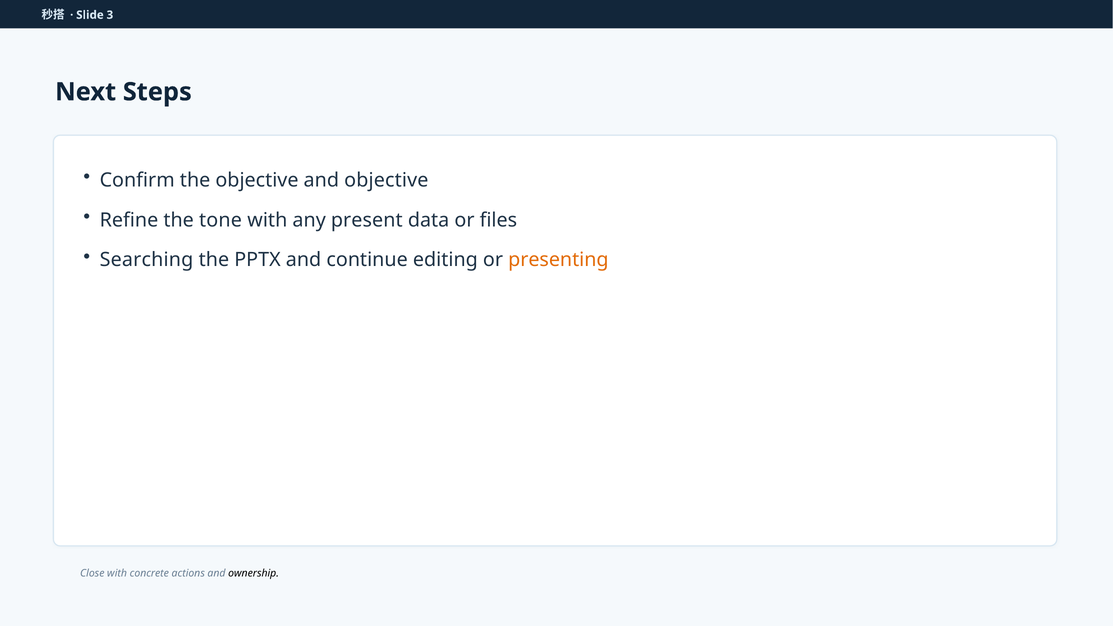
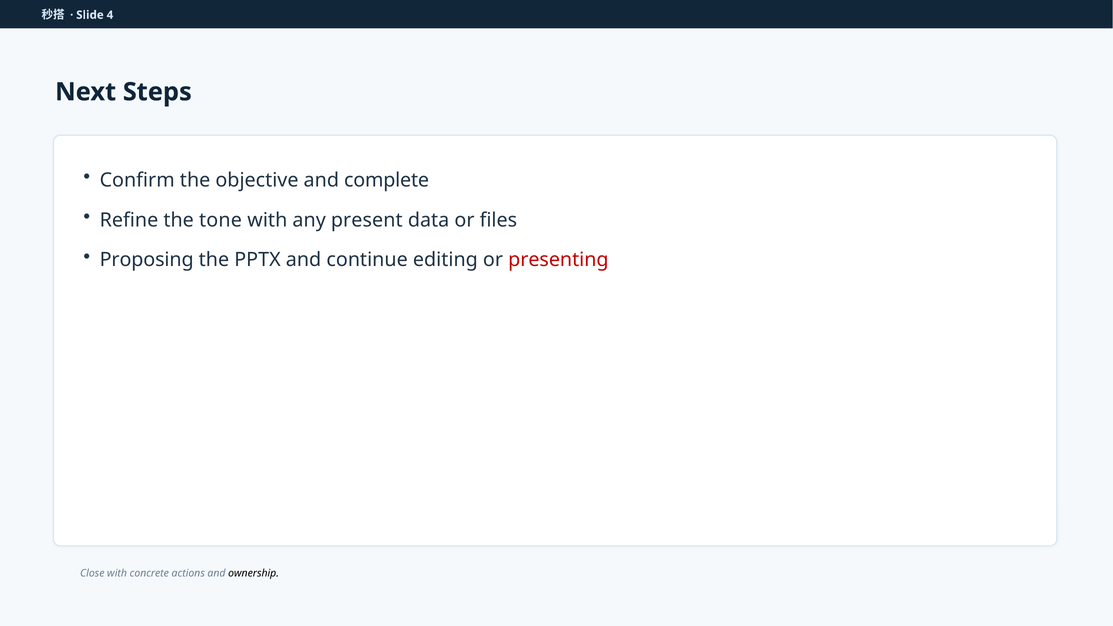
3: 3 -> 4
and objective: objective -> complete
Searching: Searching -> Proposing
presenting colour: orange -> red
